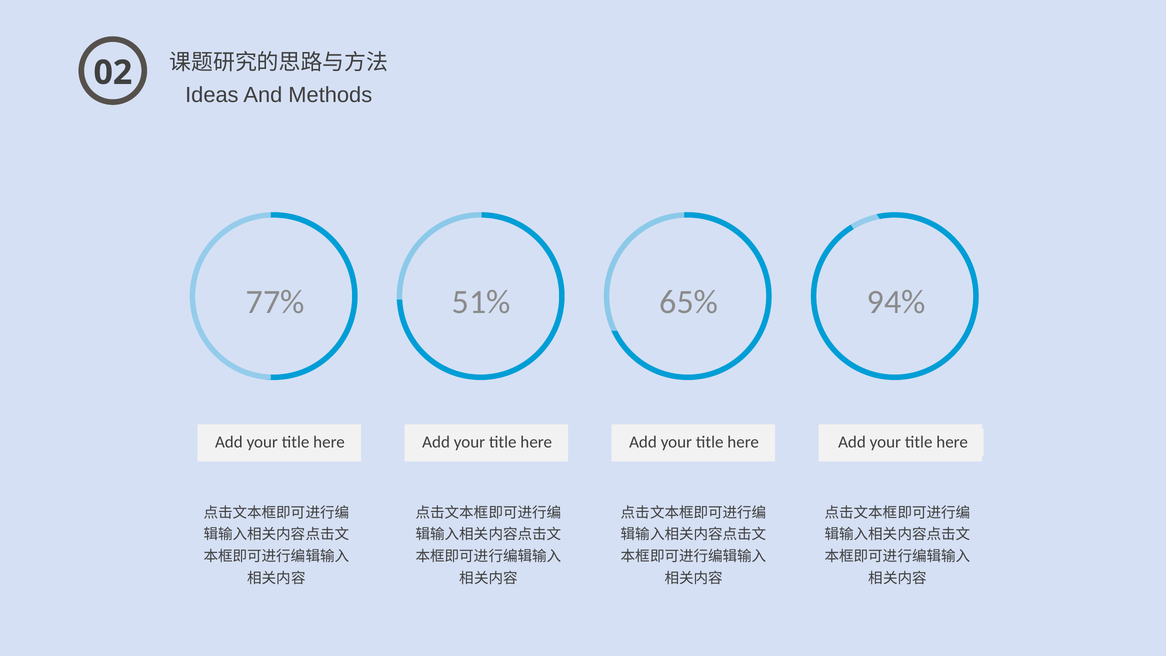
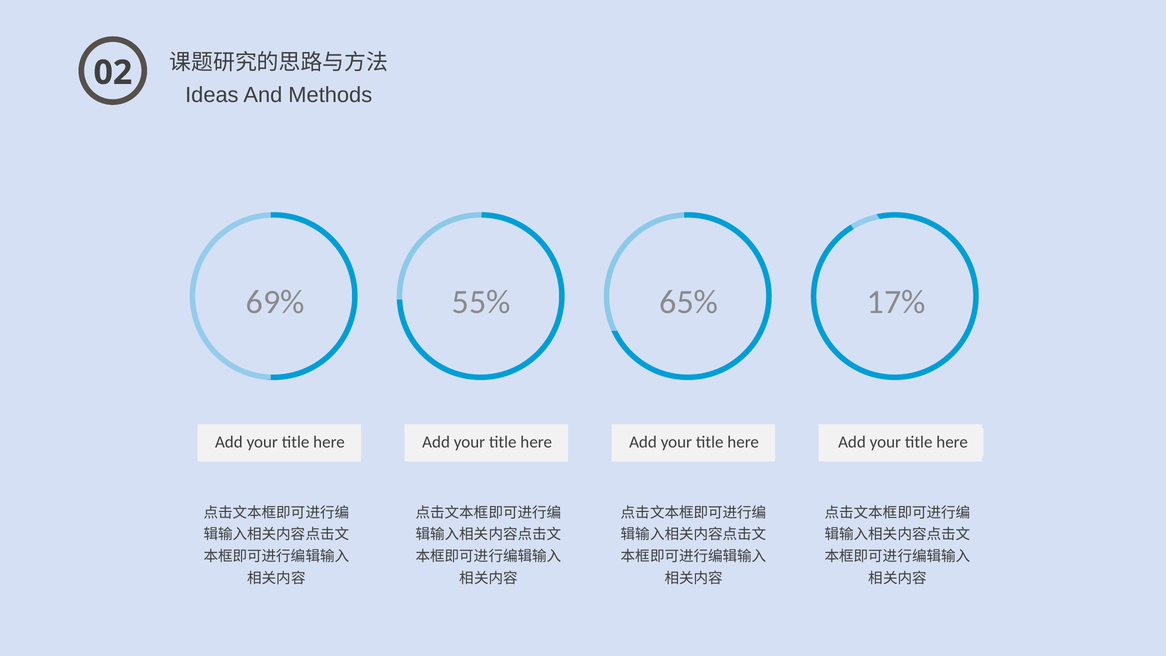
77%: 77% -> 69%
51%: 51% -> 55%
94%: 94% -> 17%
